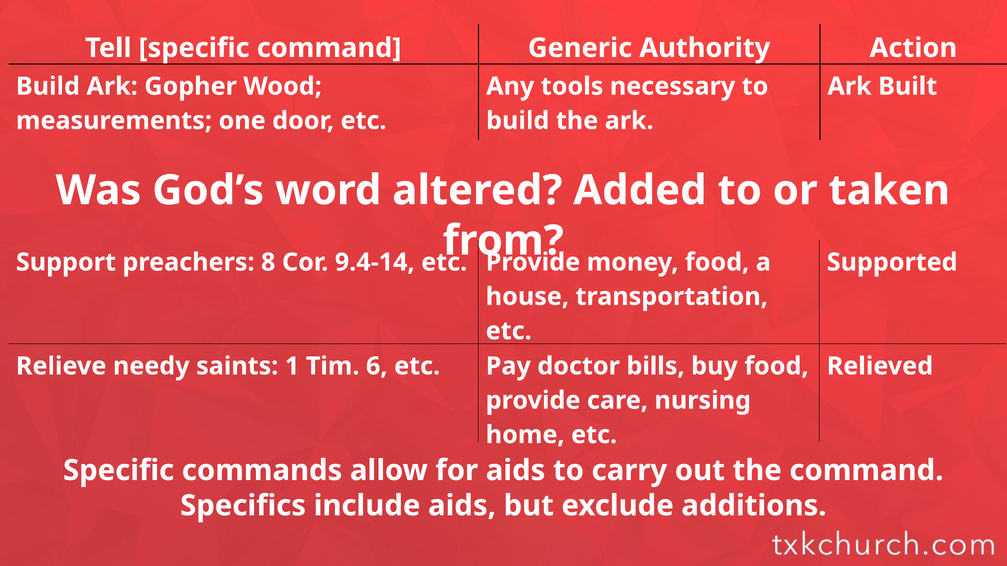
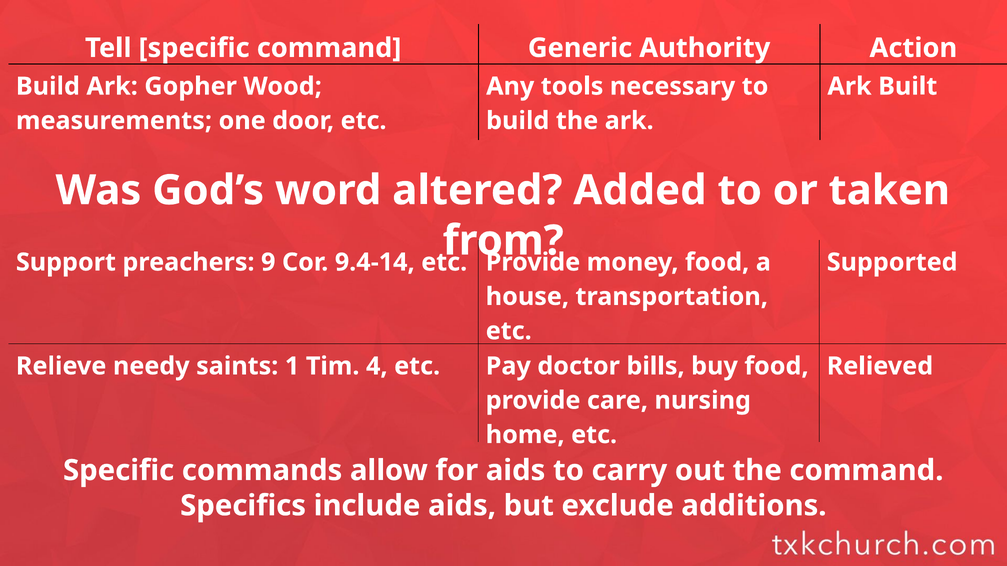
8: 8 -> 9
6: 6 -> 4
